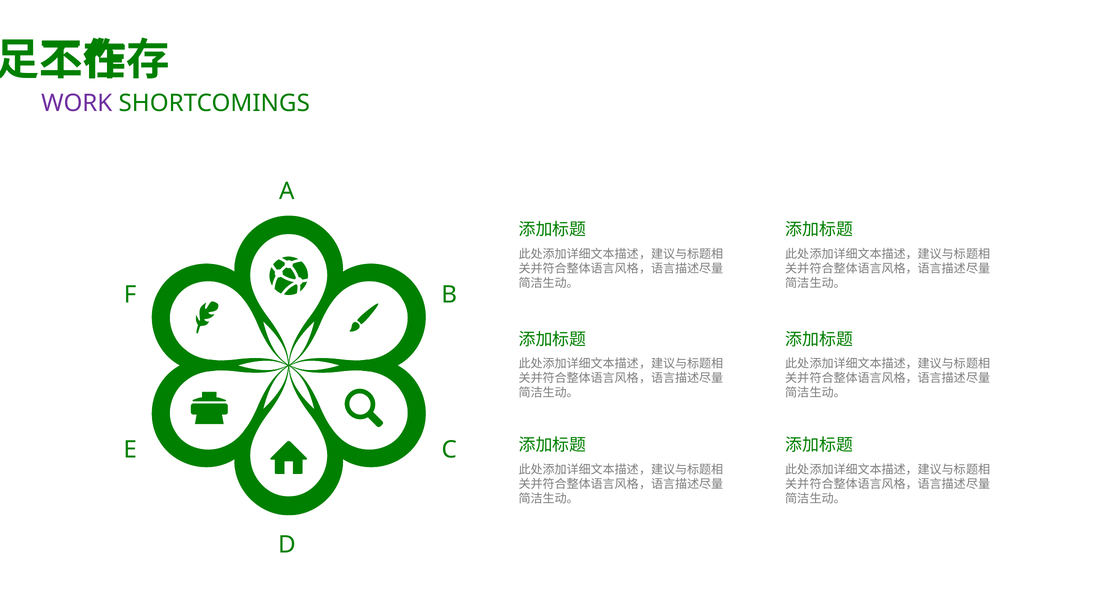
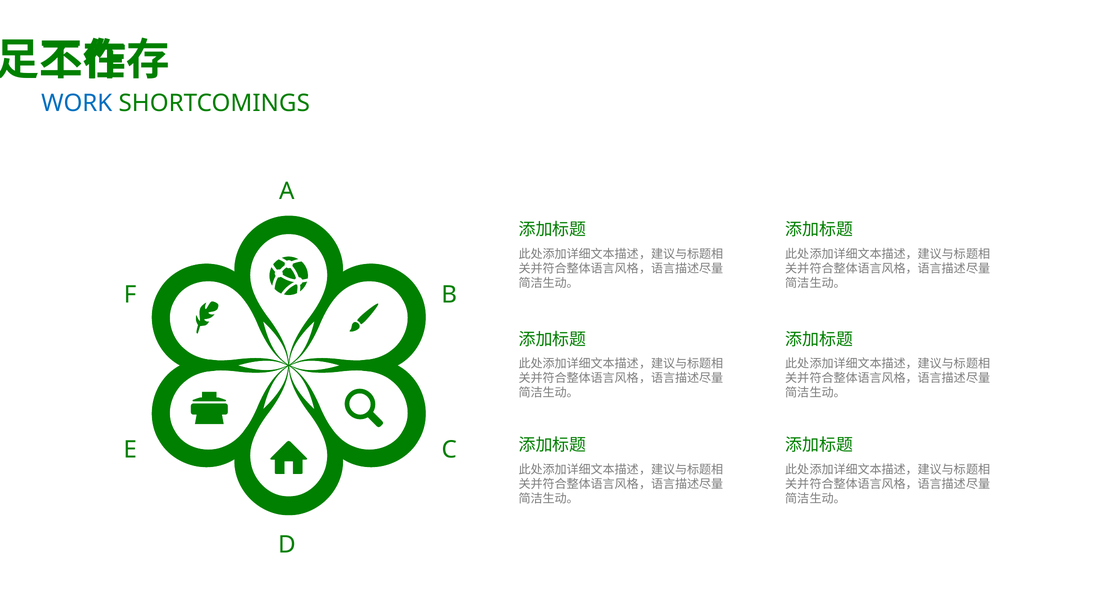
WORK colour: purple -> blue
